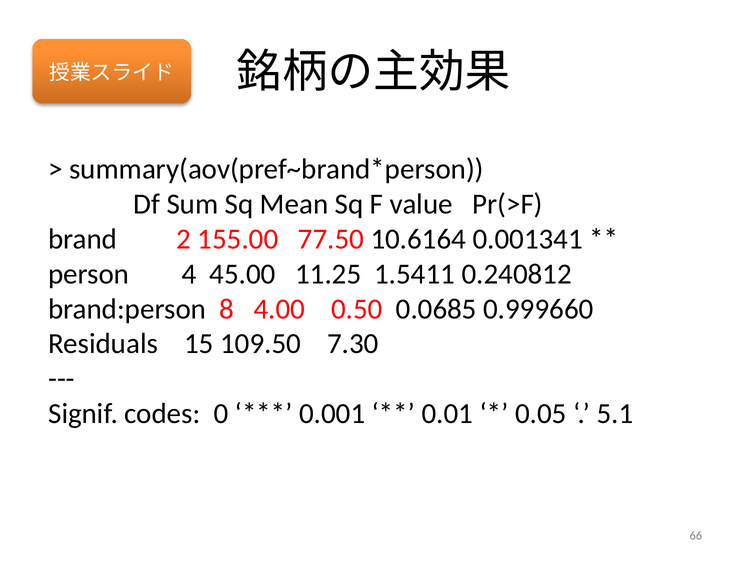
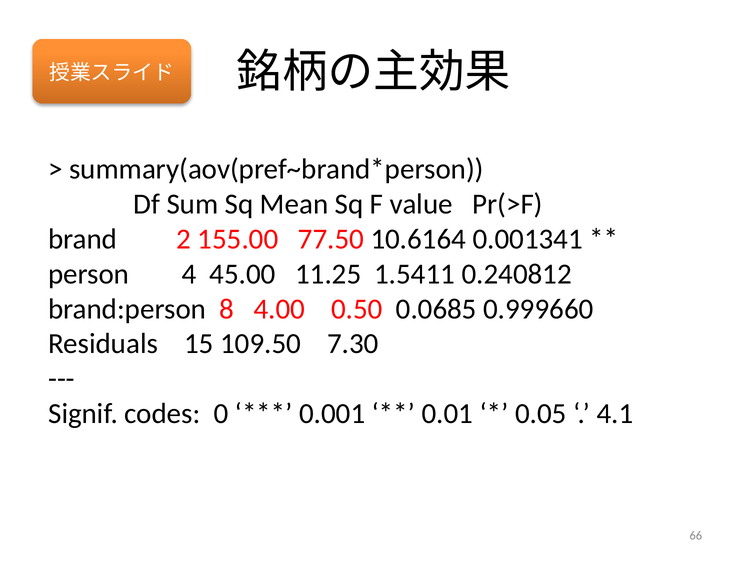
5.1: 5.1 -> 4.1
